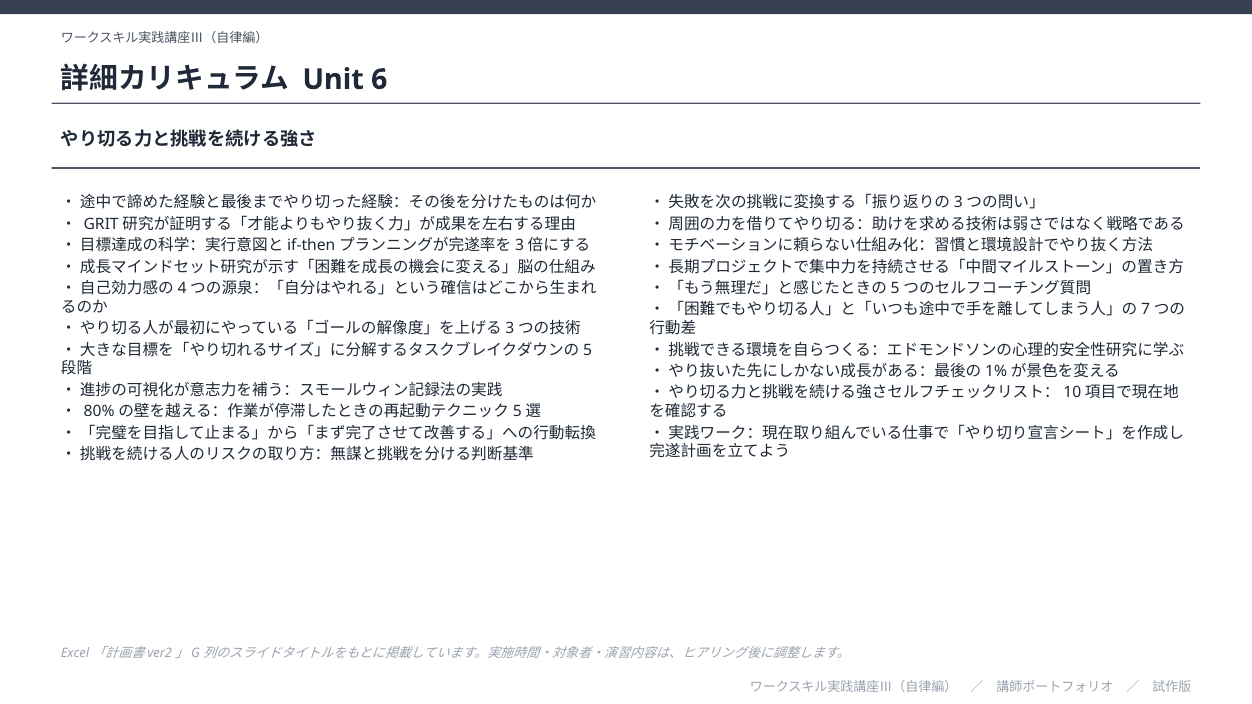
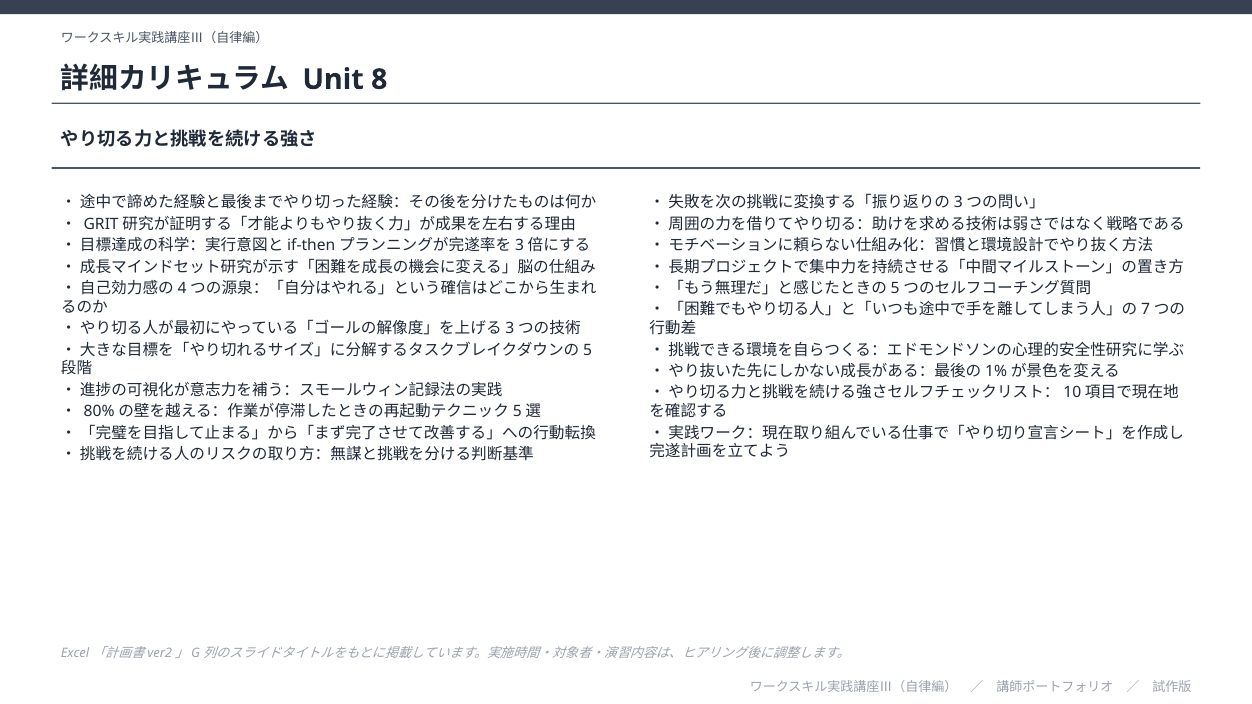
6: 6 -> 8
